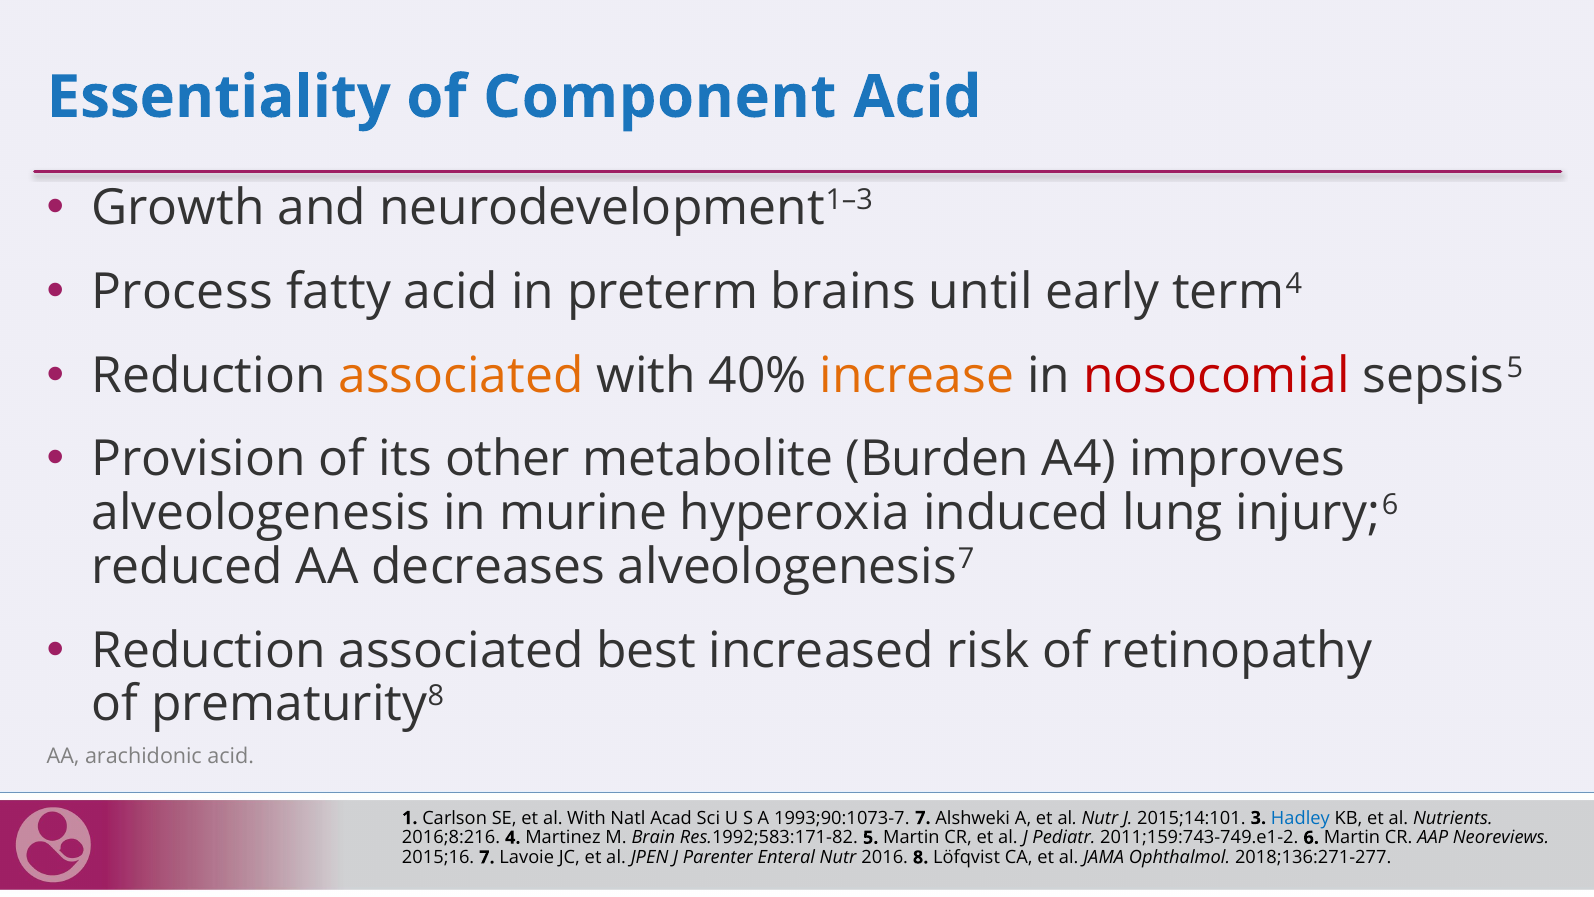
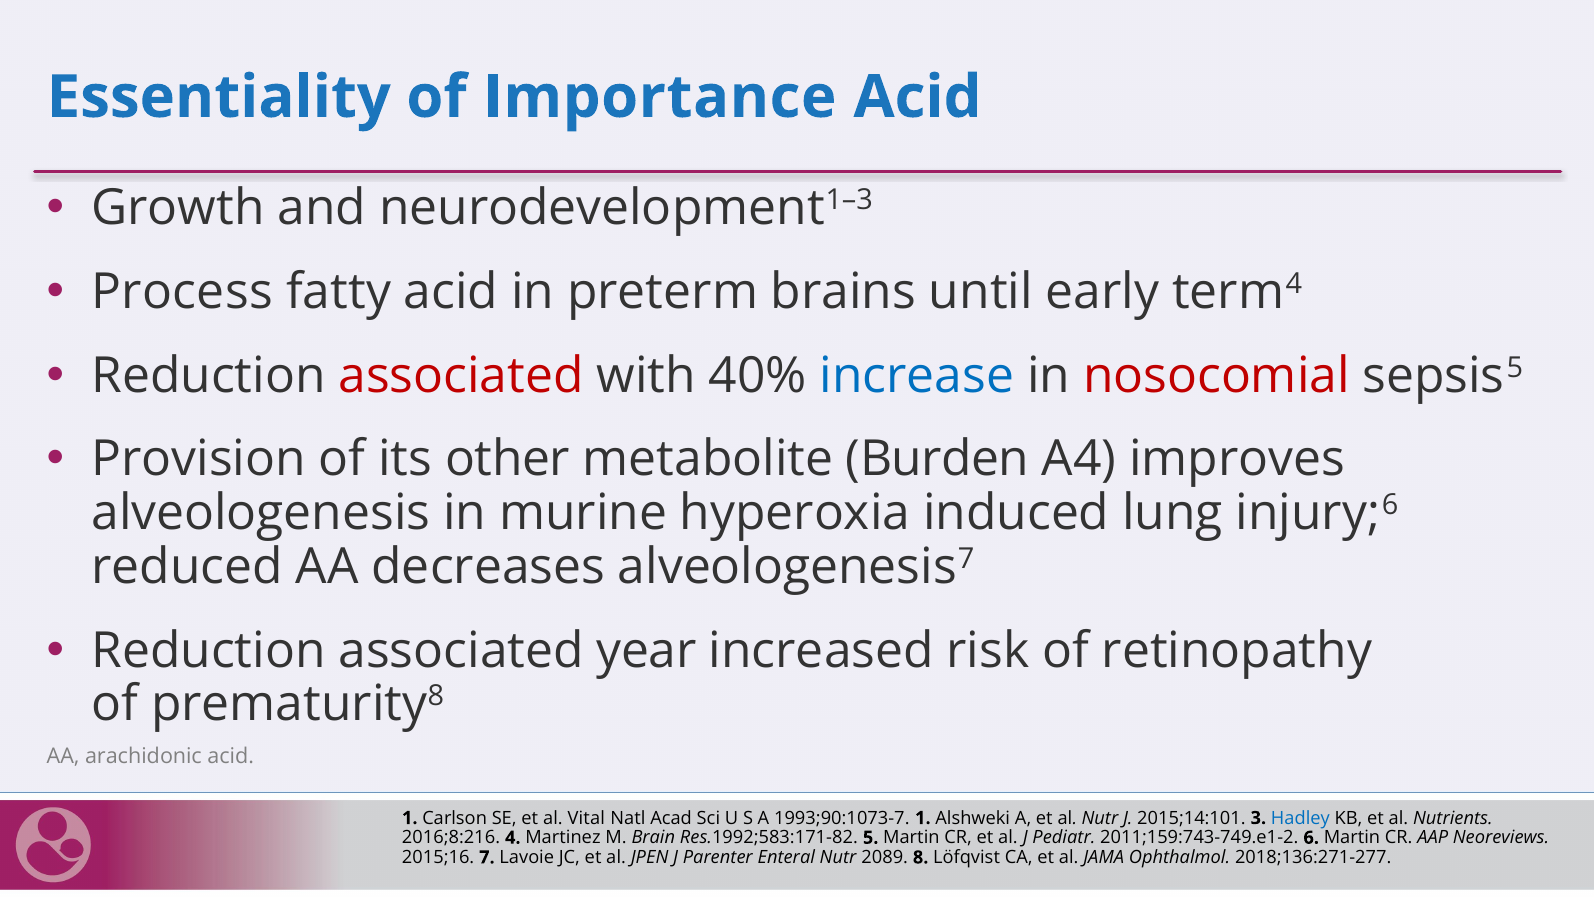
Component: Component -> Importance
associated at (461, 375) colour: orange -> red
increase colour: orange -> blue
best: best -> year
al With: With -> Vital
1993;90:1073-7 7: 7 -> 1
2016: 2016 -> 2089
